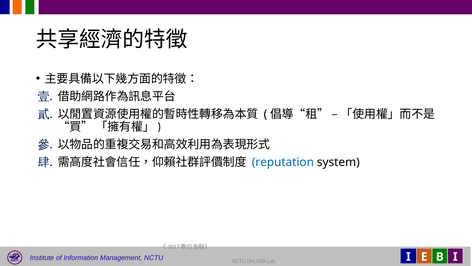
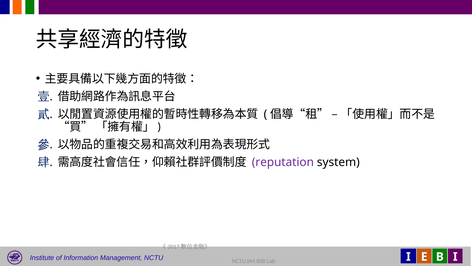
reputation colour: blue -> purple
